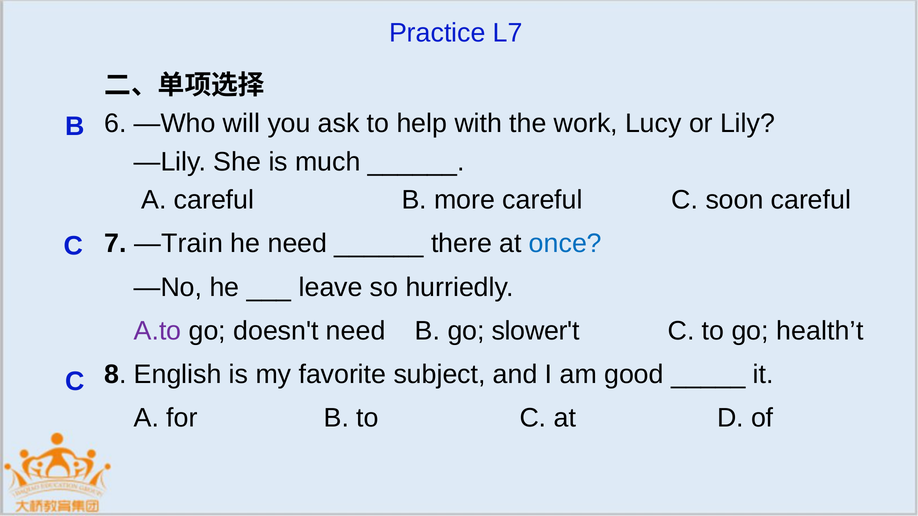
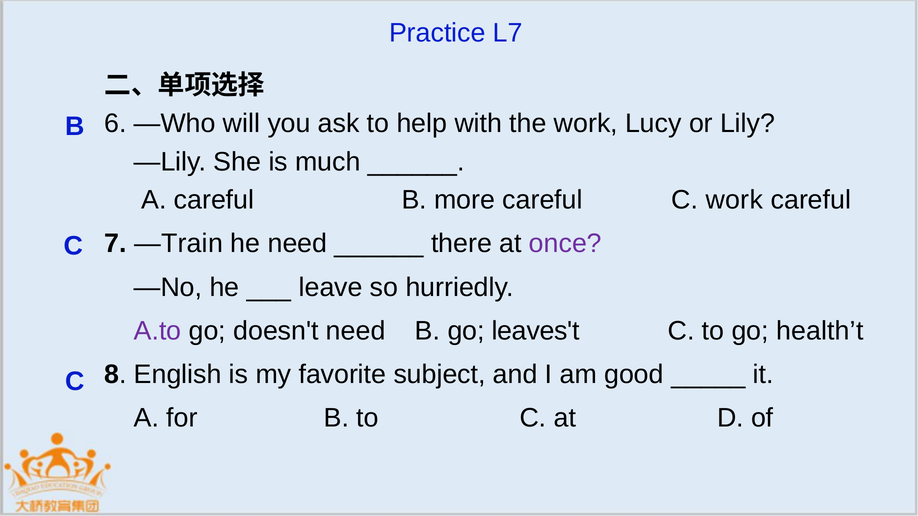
C soon: soon -> work
once colour: blue -> purple
slower't: slower't -> leaves't
